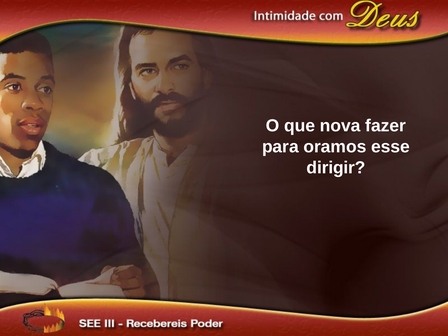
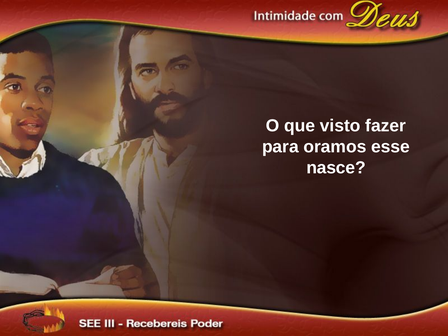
nova: nova -> visto
dirigir: dirigir -> nasce
